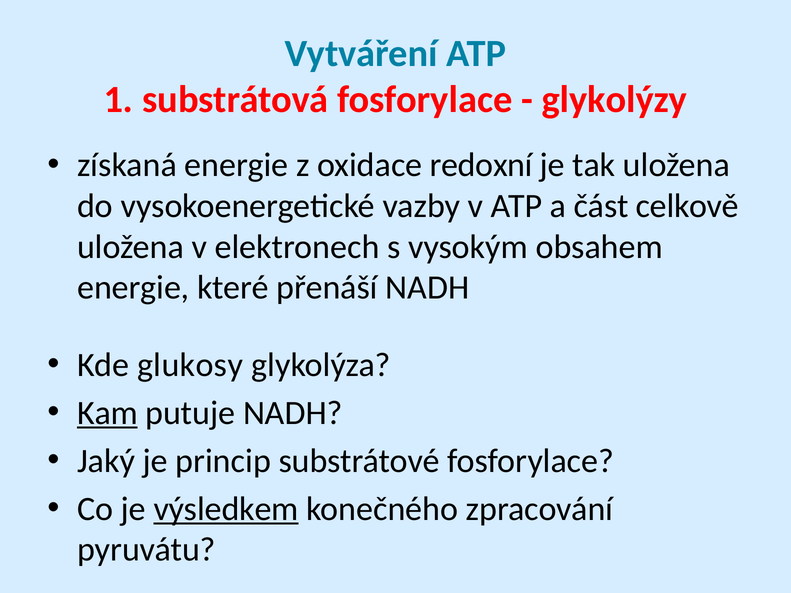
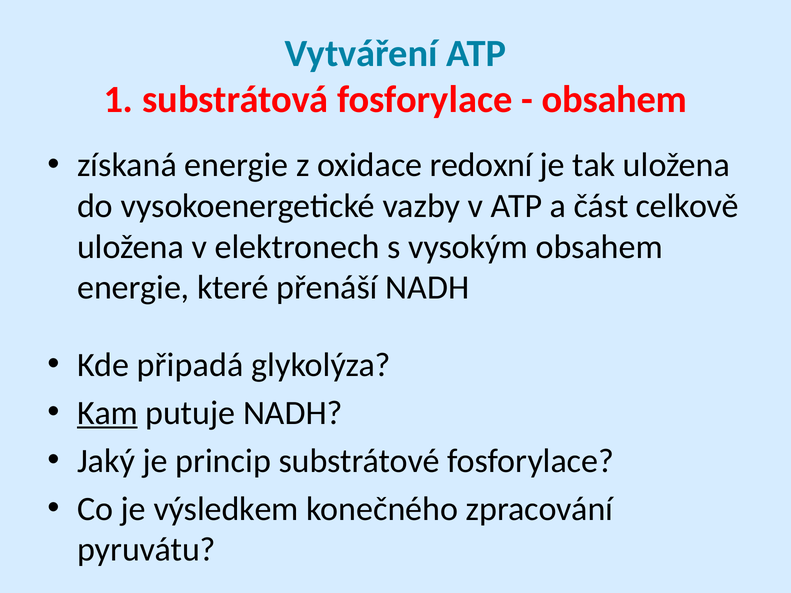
glykolýzy at (614, 100): glykolýzy -> obsahem
glukosy: glukosy -> připadá
výsledkem underline: present -> none
